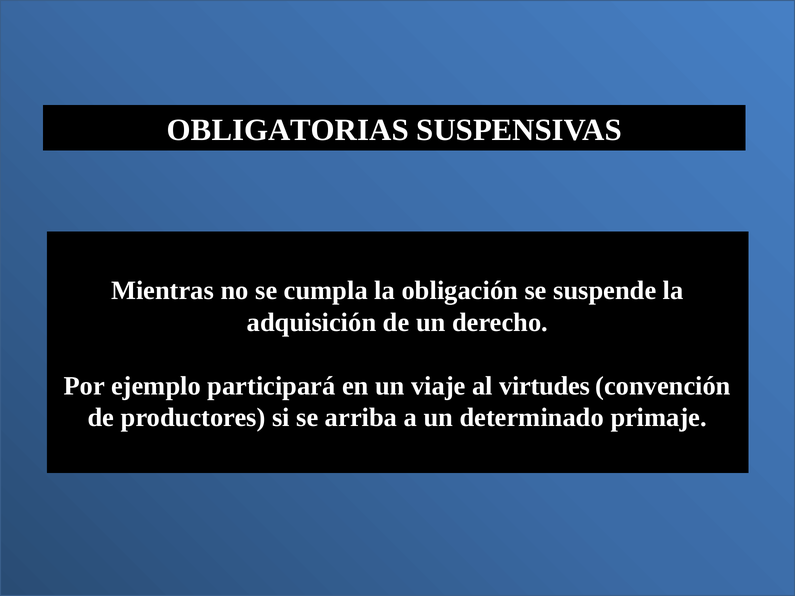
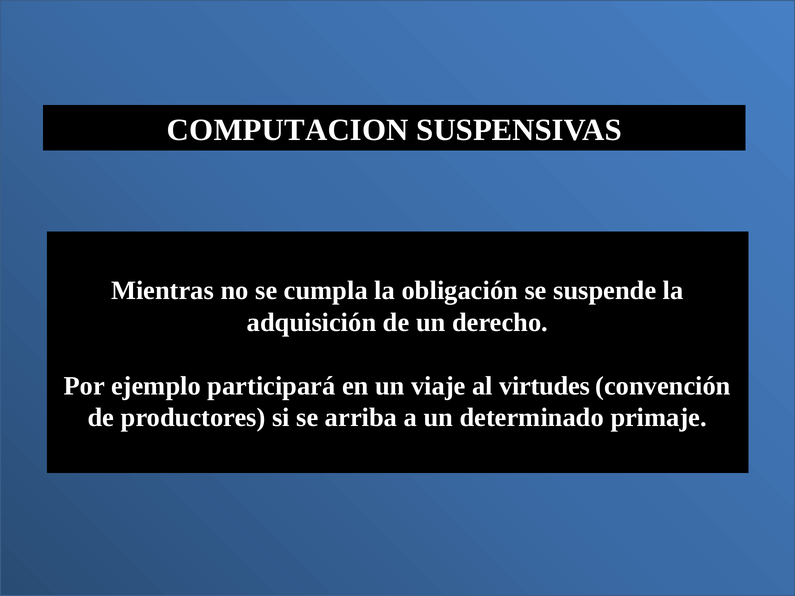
OBLIGATORIAS: OBLIGATORIAS -> COMPUTACION
